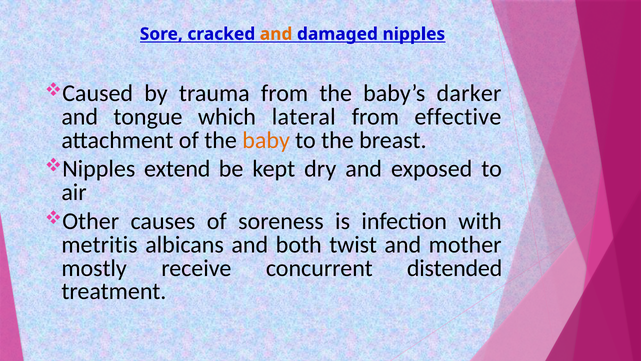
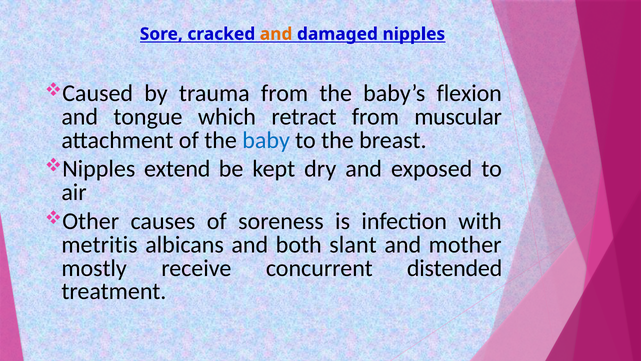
darker: darker -> flexion
lateral: lateral -> retract
effective: effective -> muscular
baby colour: orange -> blue
twist: twist -> slant
